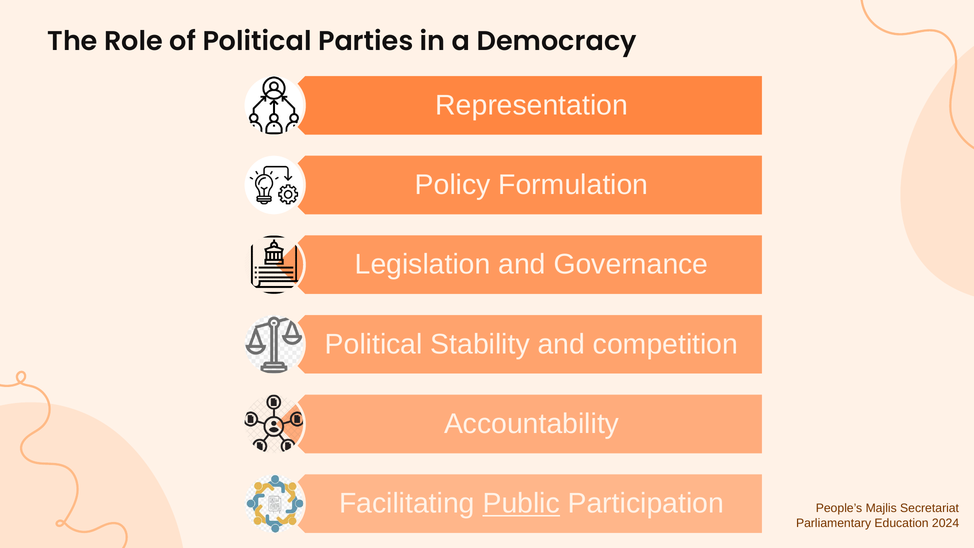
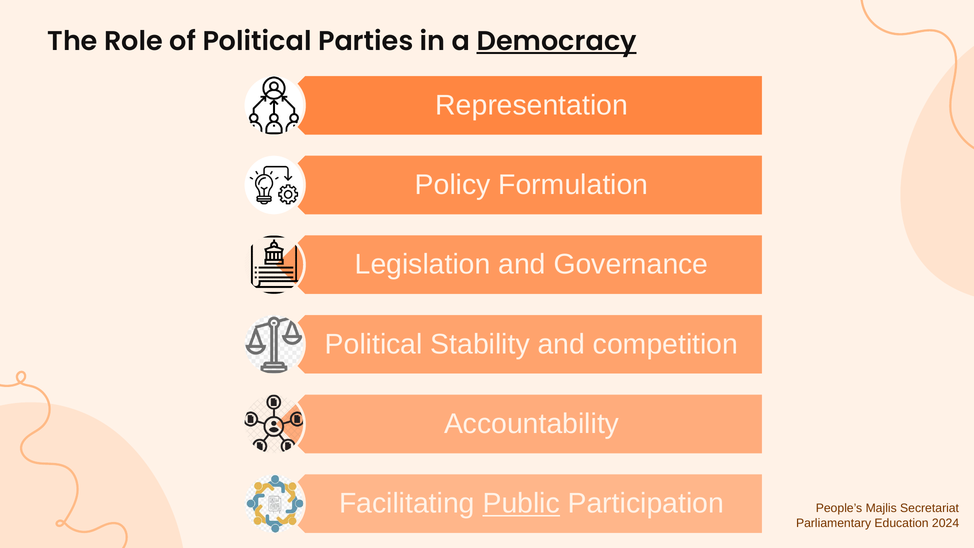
Democracy underline: none -> present
